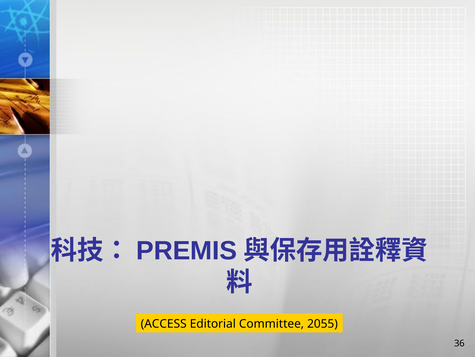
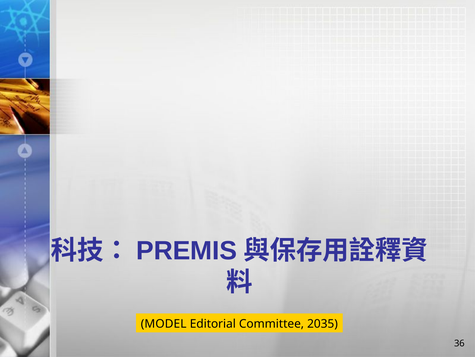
ACCESS: ACCESS -> MODEL
2055: 2055 -> 2035
